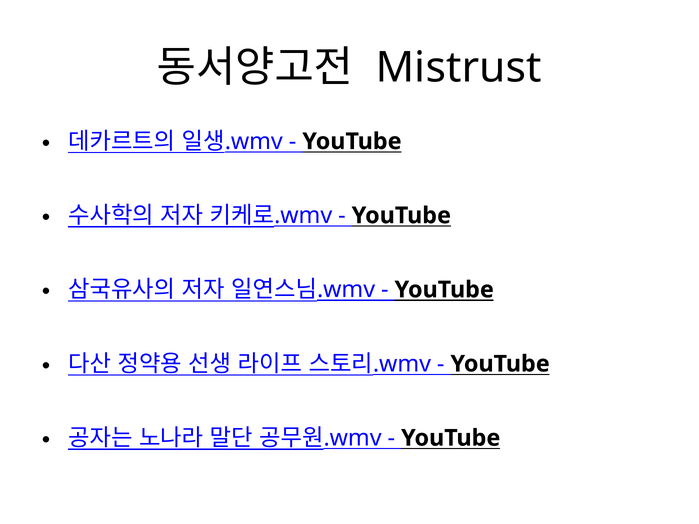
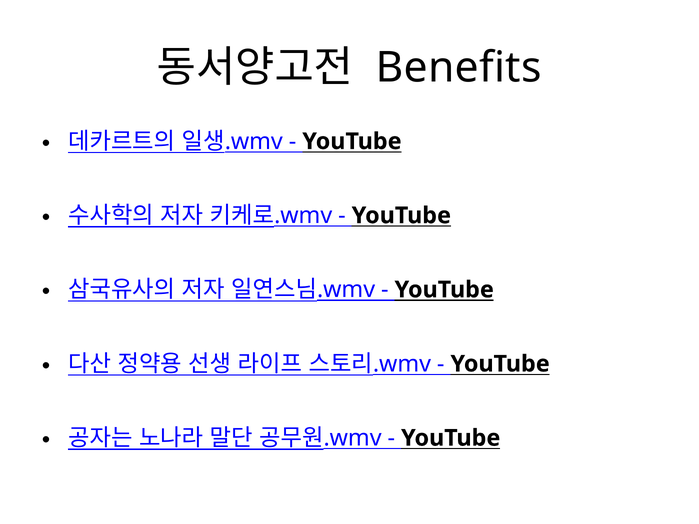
Mistrust: Mistrust -> Benefits
